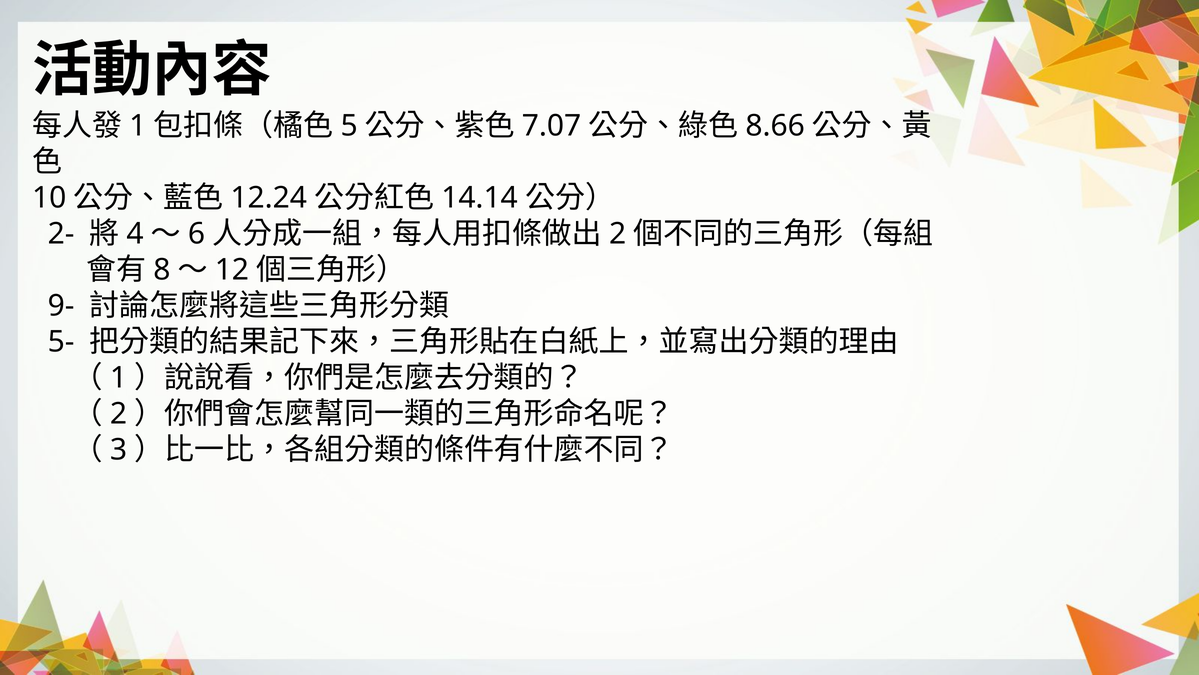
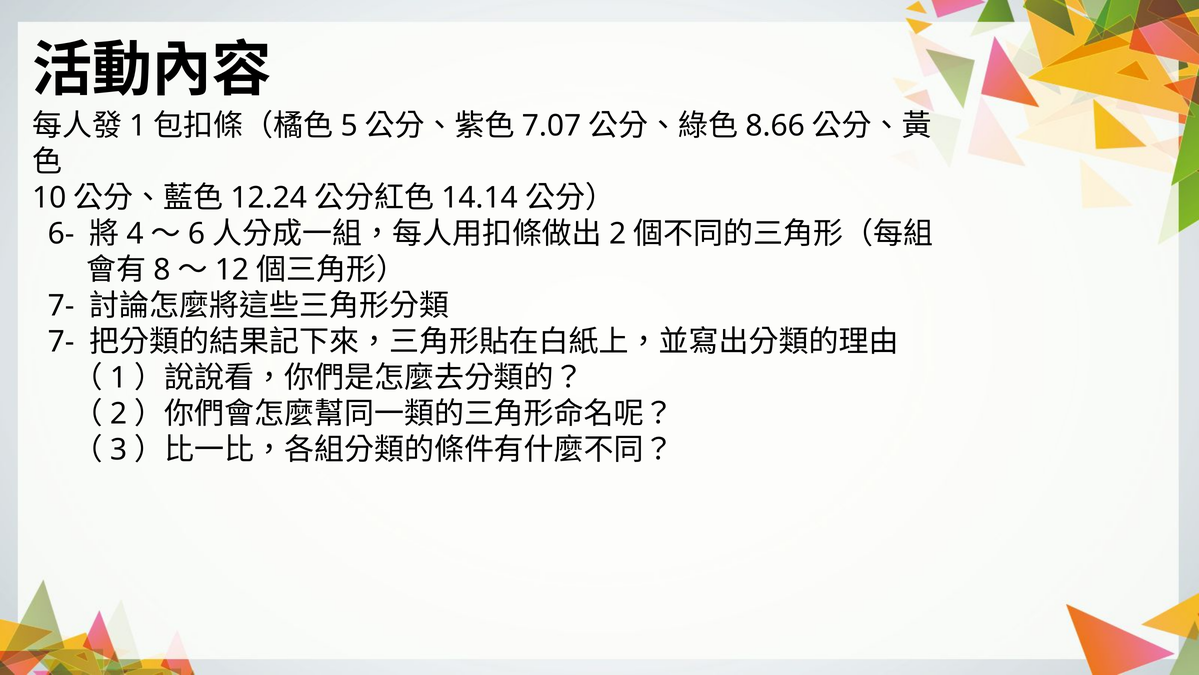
2-: 2- -> 6-
9- at (61, 305): 9- -> 7-
5- at (61, 341): 5- -> 7-
